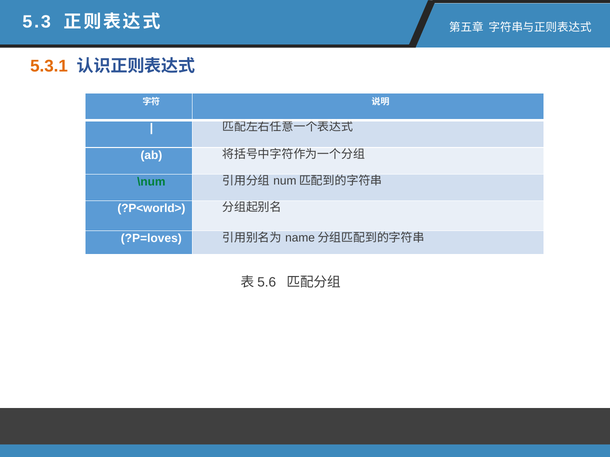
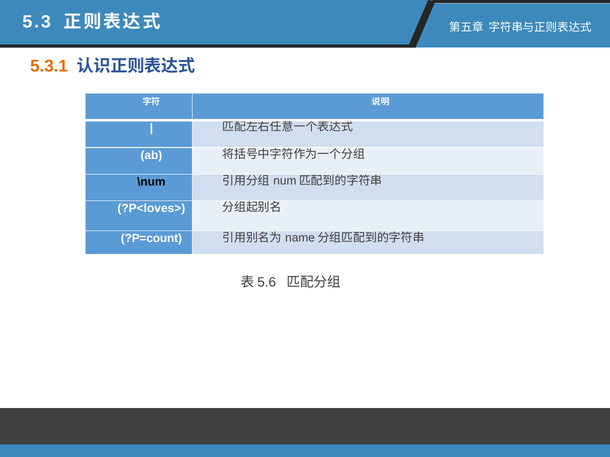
\num colour: green -> black
?P<world>: ?P<world> -> ?P<loves>
?P=loves: ?P=loves -> ?P=count
